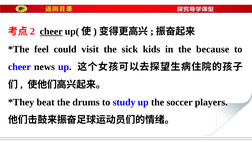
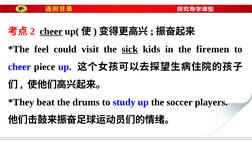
sick underline: none -> present
because: because -> firemen
news: news -> piece
